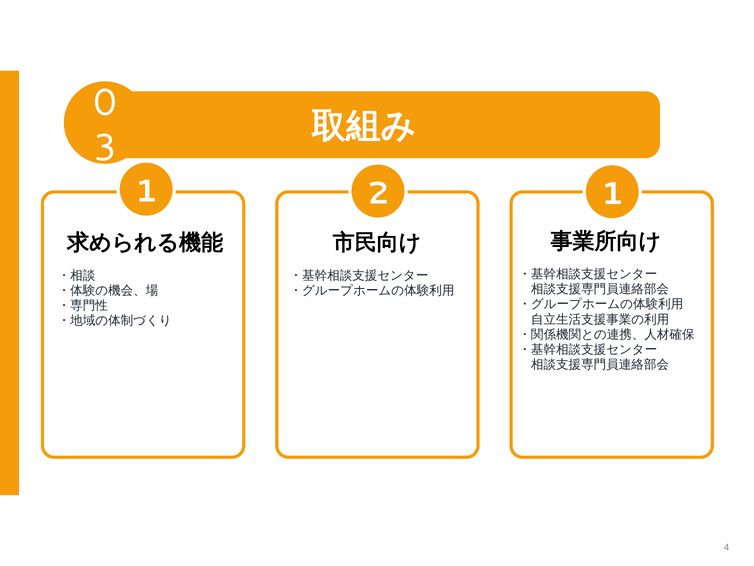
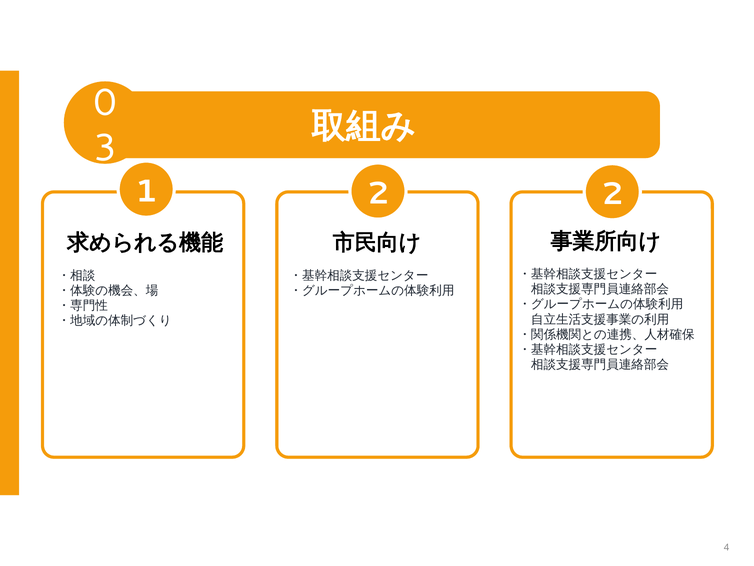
2 1: 1 -> 2
